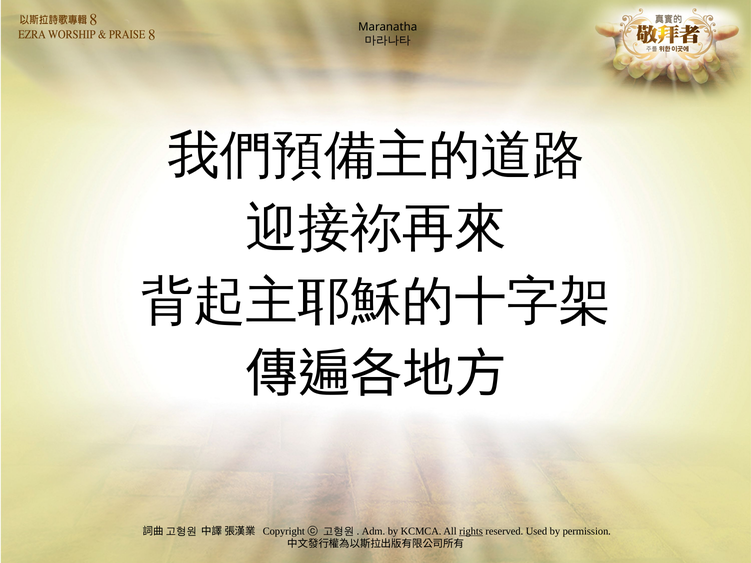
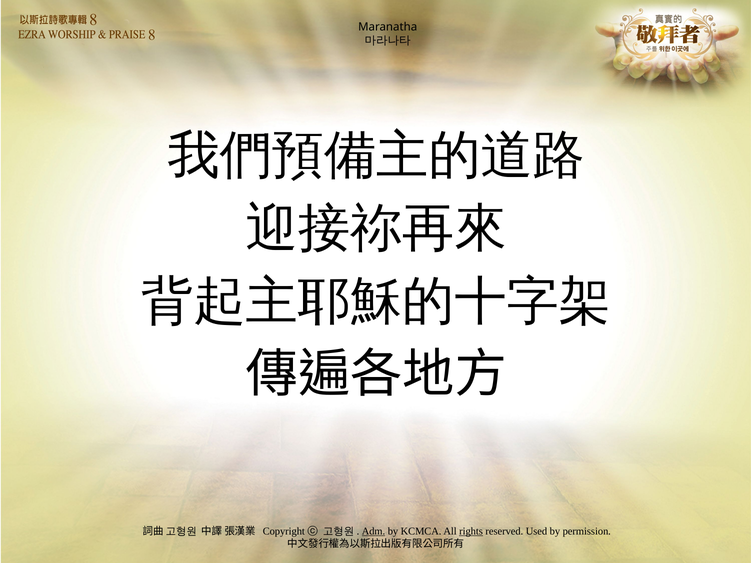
Adm underline: none -> present
